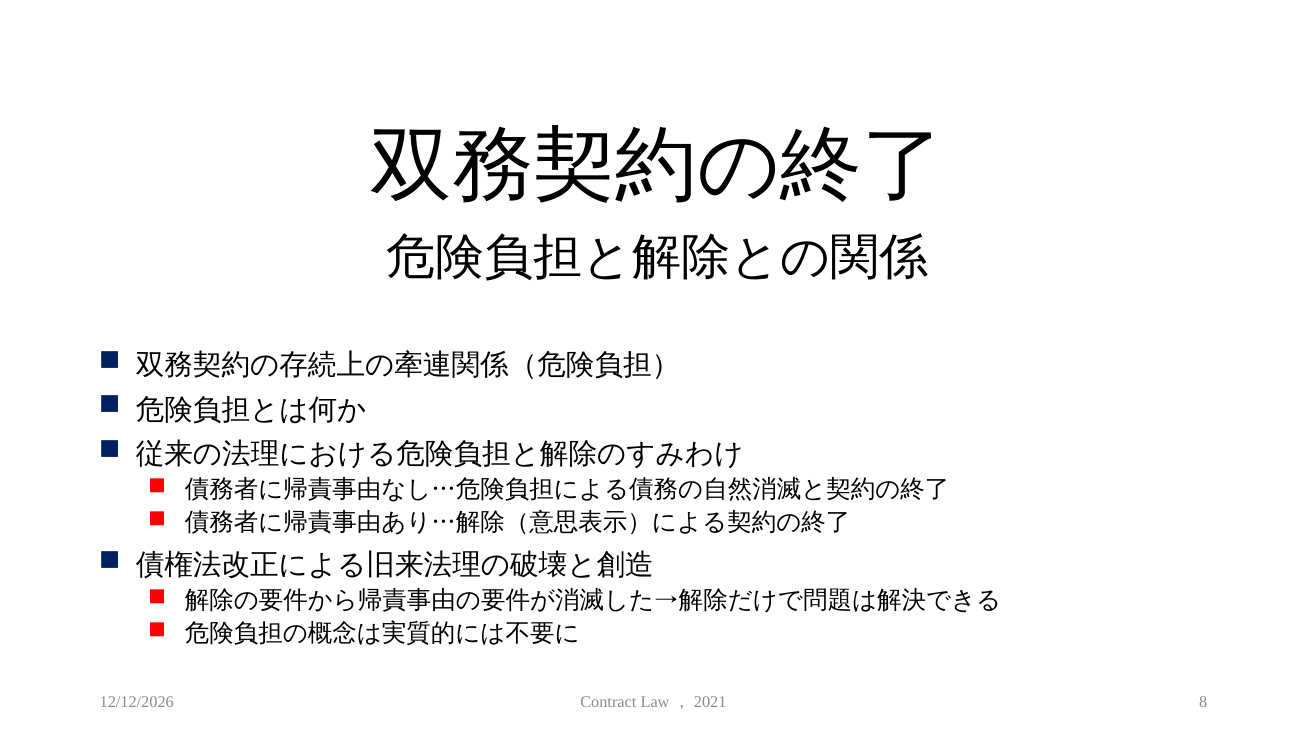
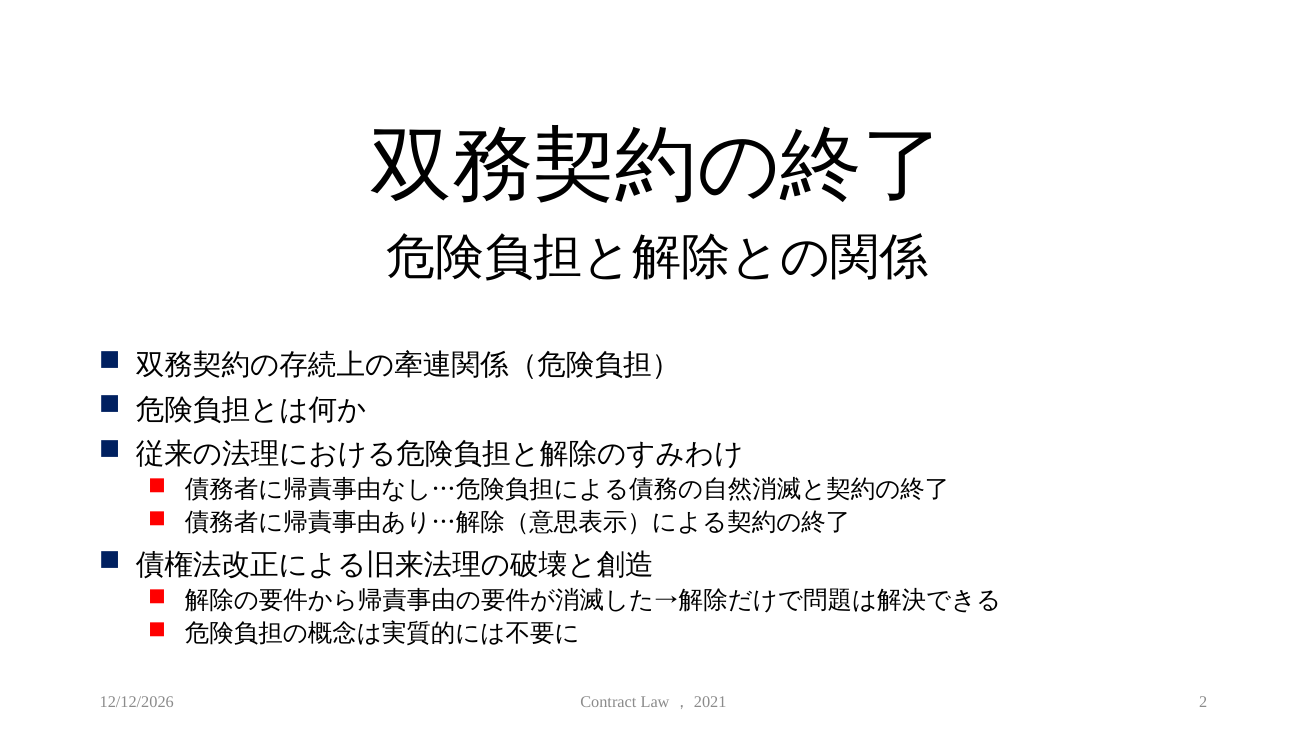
8: 8 -> 2
